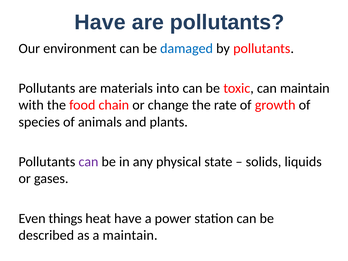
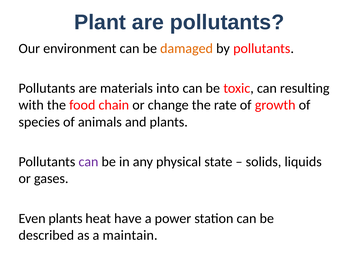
Have at (100, 22): Have -> Plant
damaged colour: blue -> orange
can maintain: maintain -> resulting
Even things: things -> plants
